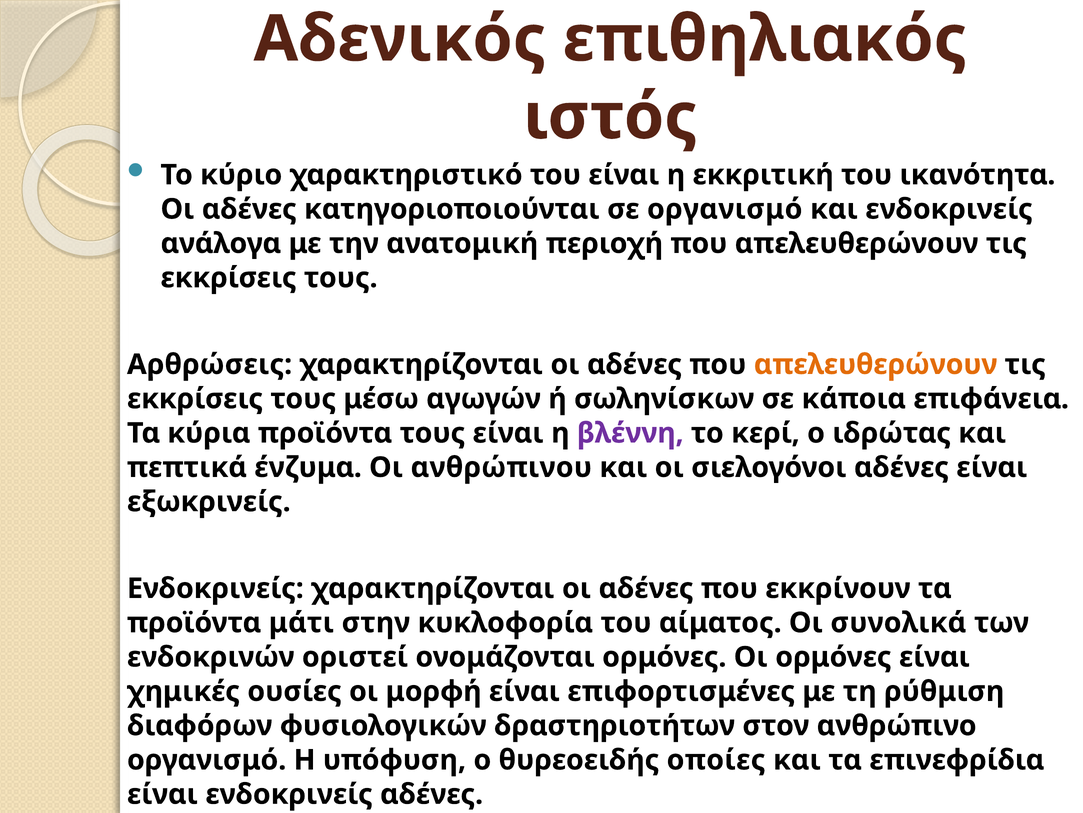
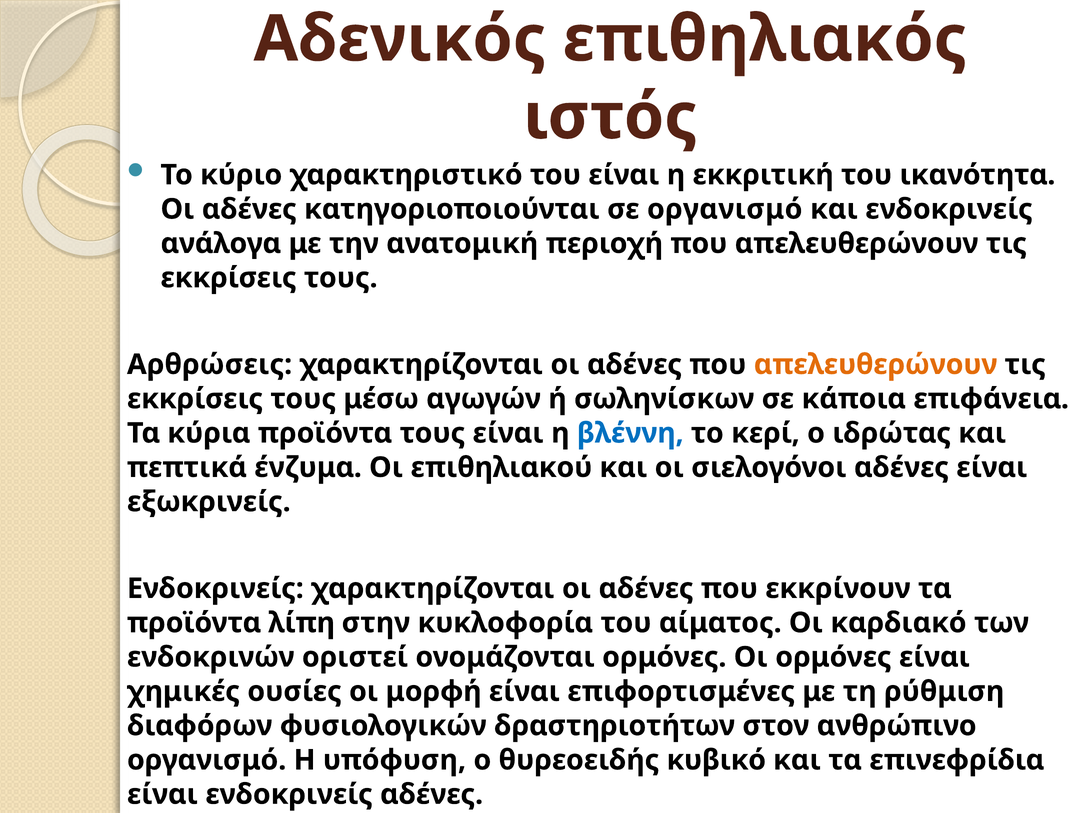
βλέννη colour: purple -> blue
ανθρώπινου: ανθρώπινου -> επιθηλιακού
μάτι: μάτι -> λίπη
συνολικά: συνολικά -> καρδιακό
οποίες: οποίες -> κυβικό
